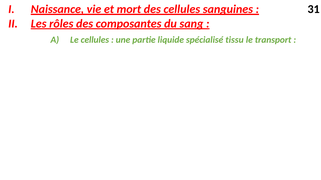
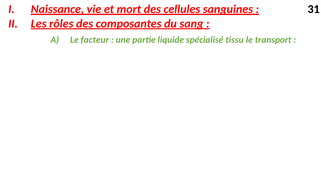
Le cellules: cellules -> facteur
